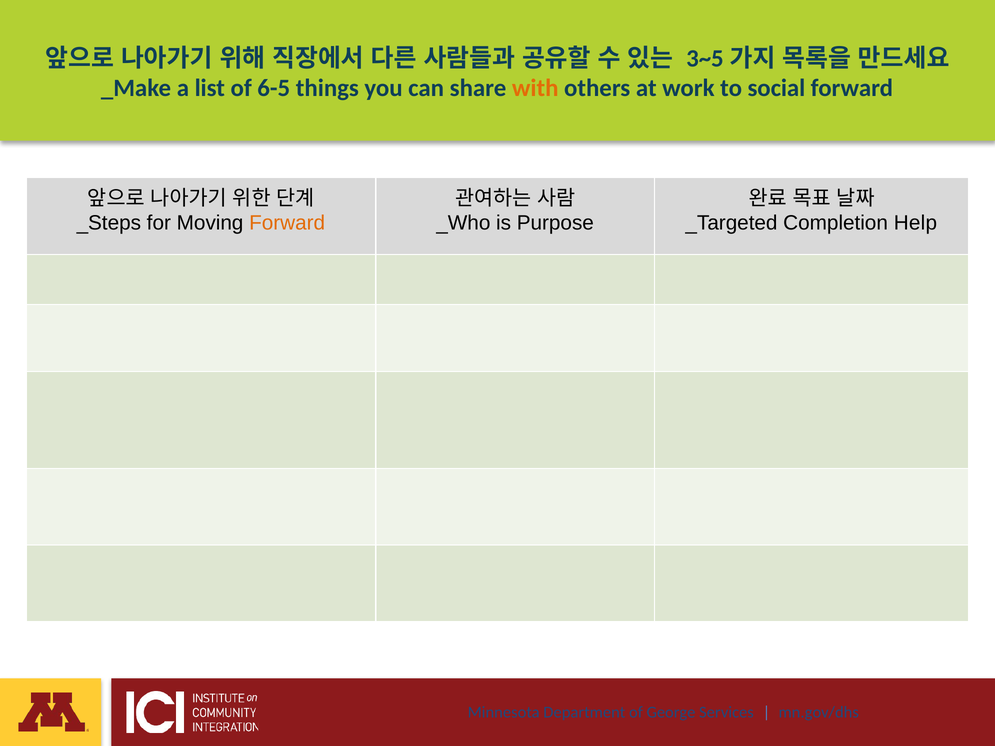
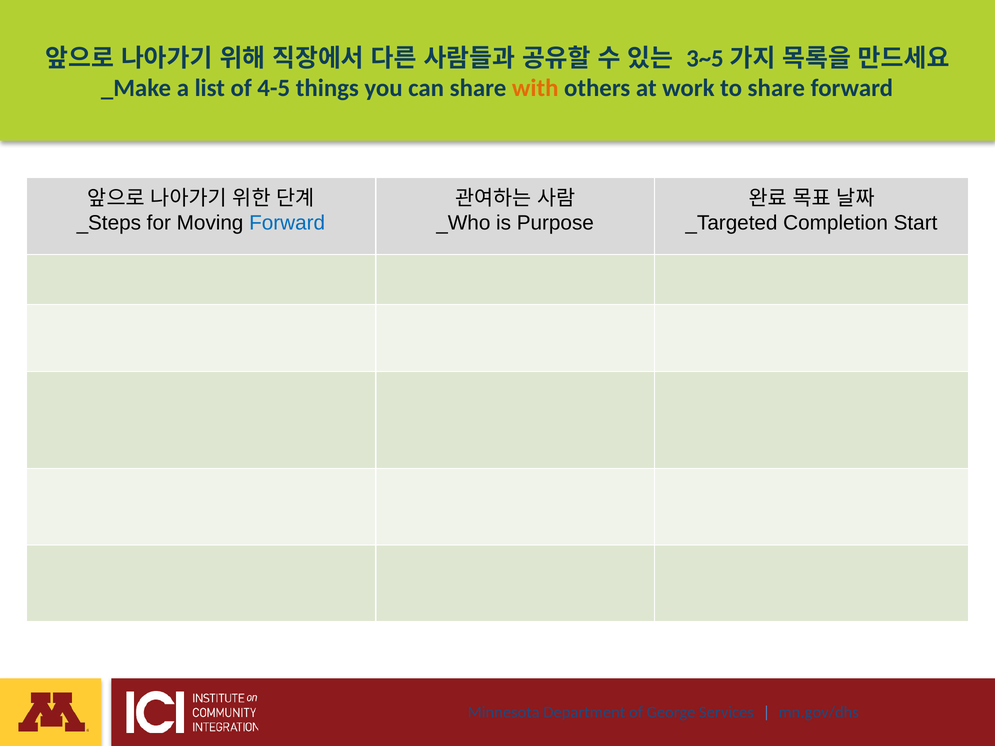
6-5: 6-5 -> 4-5
to social: social -> share
Forward at (287, 223) colour: orange -> blue
Help: Help -> Start
